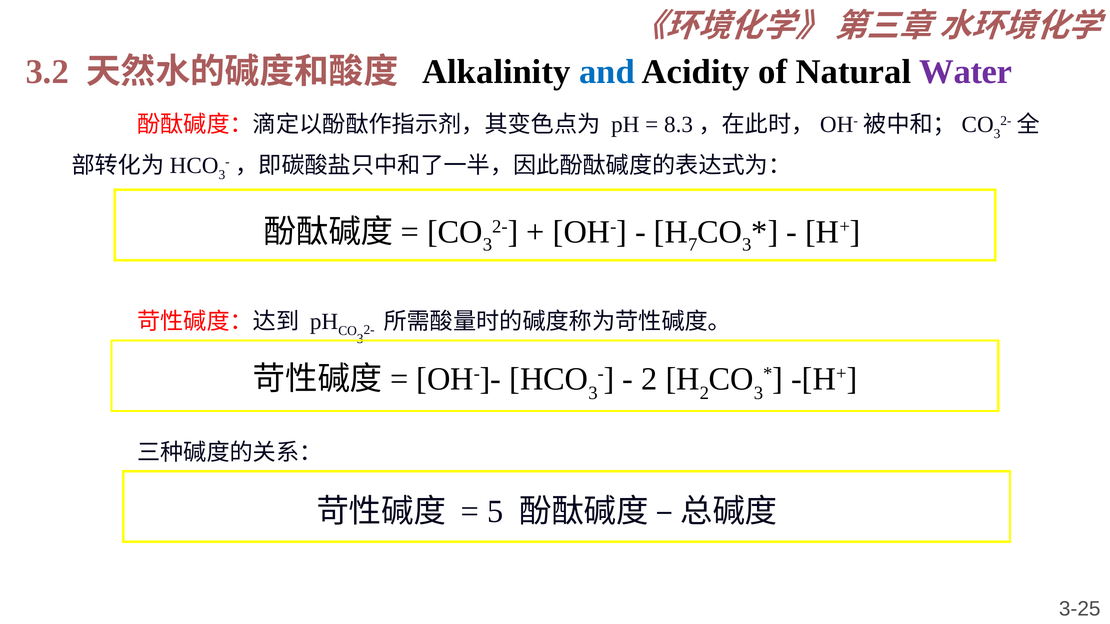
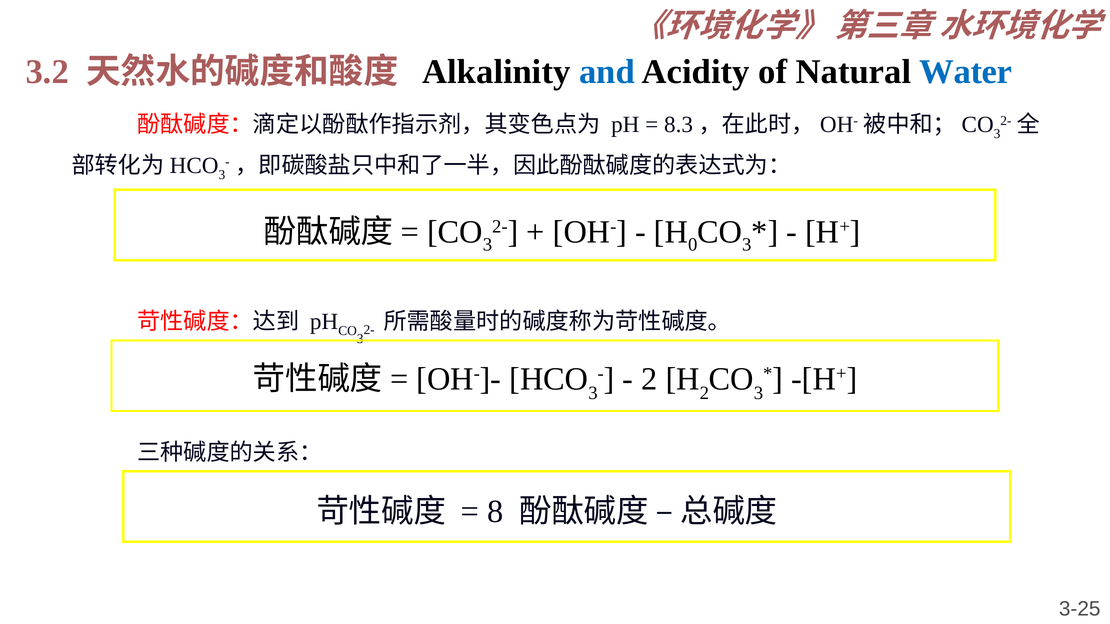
Water colour: purple -> blue
7: 7 -> 0
5: 5 -> 8
